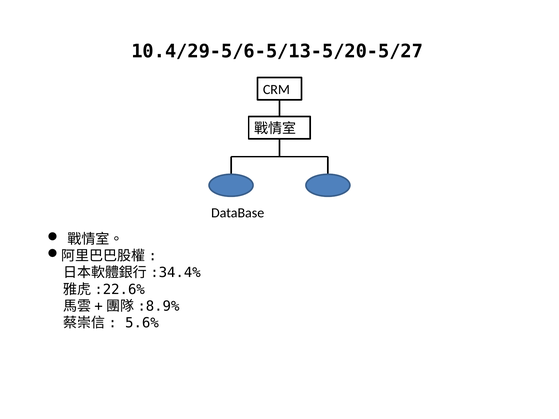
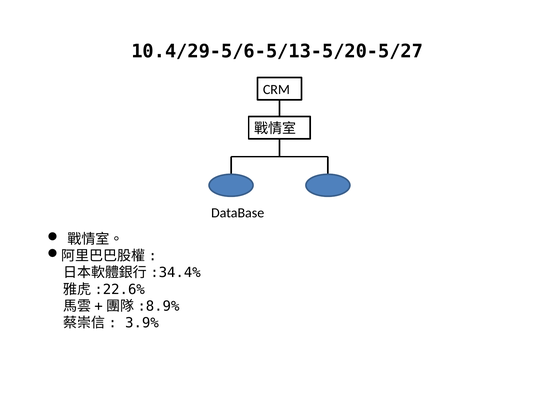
5.6%: 5.6% -> 3.9%
